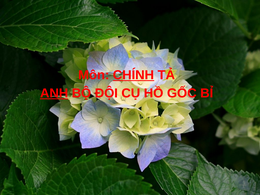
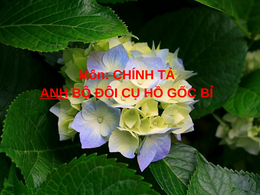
CHÍNH underline: present -> none
